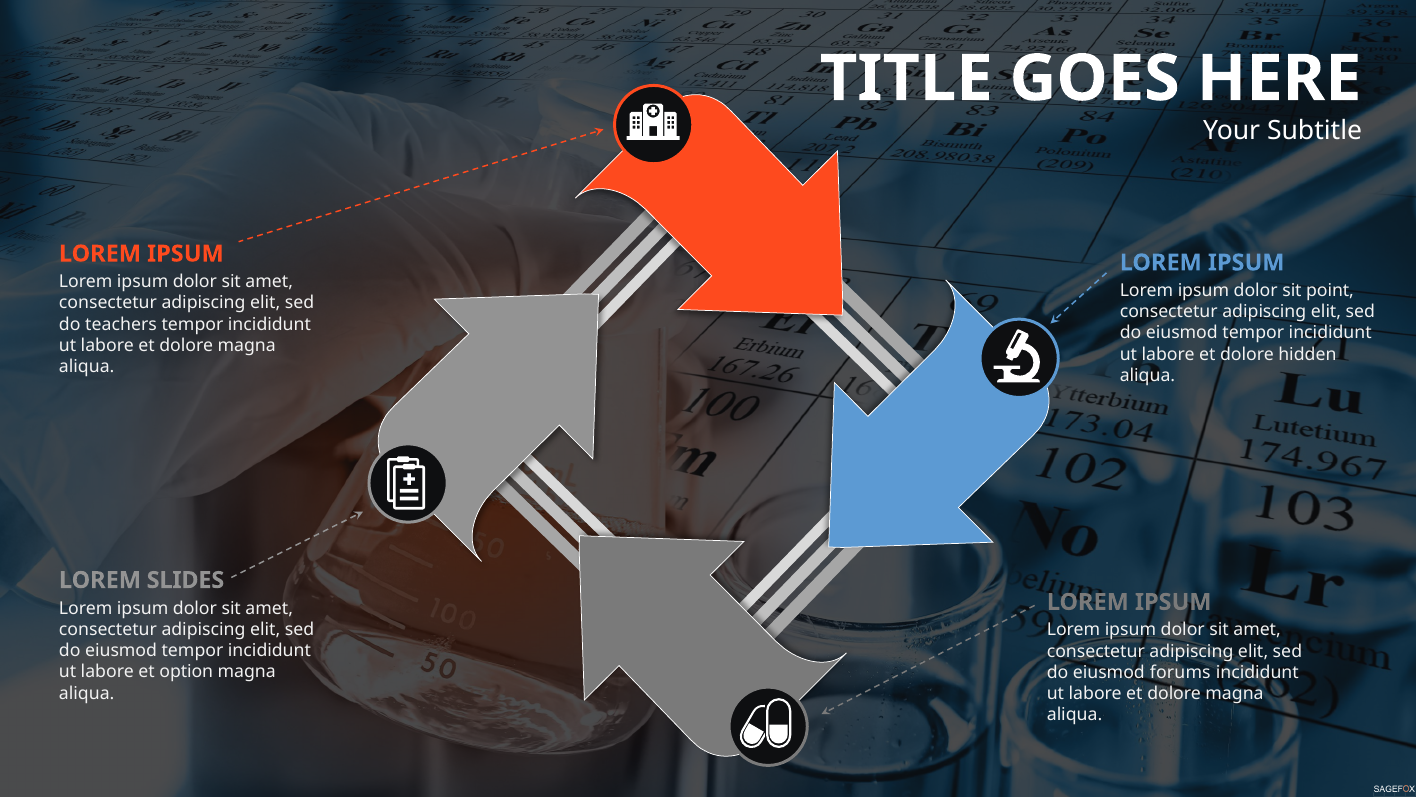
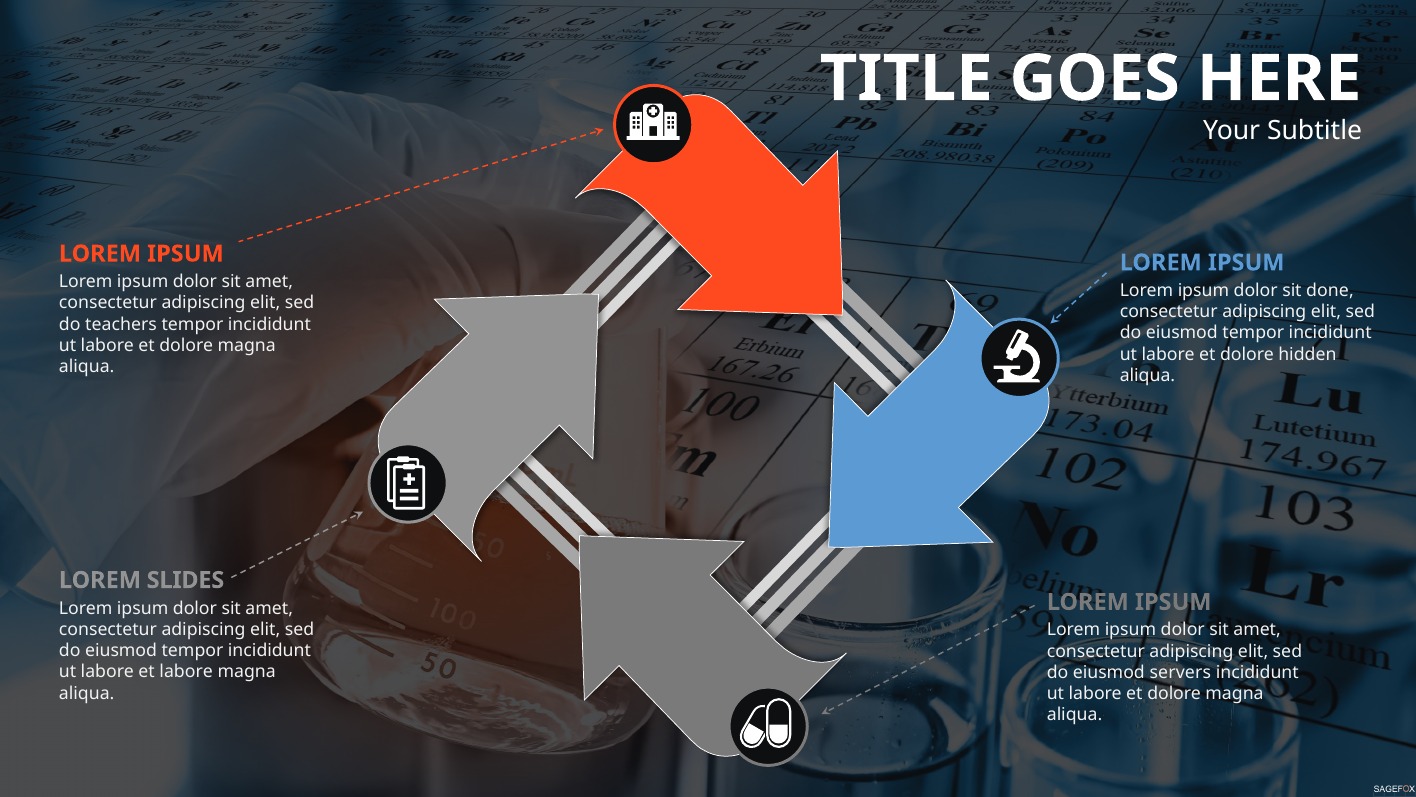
point: point -> done
et option: option -> labore
forums: forums -> servers
